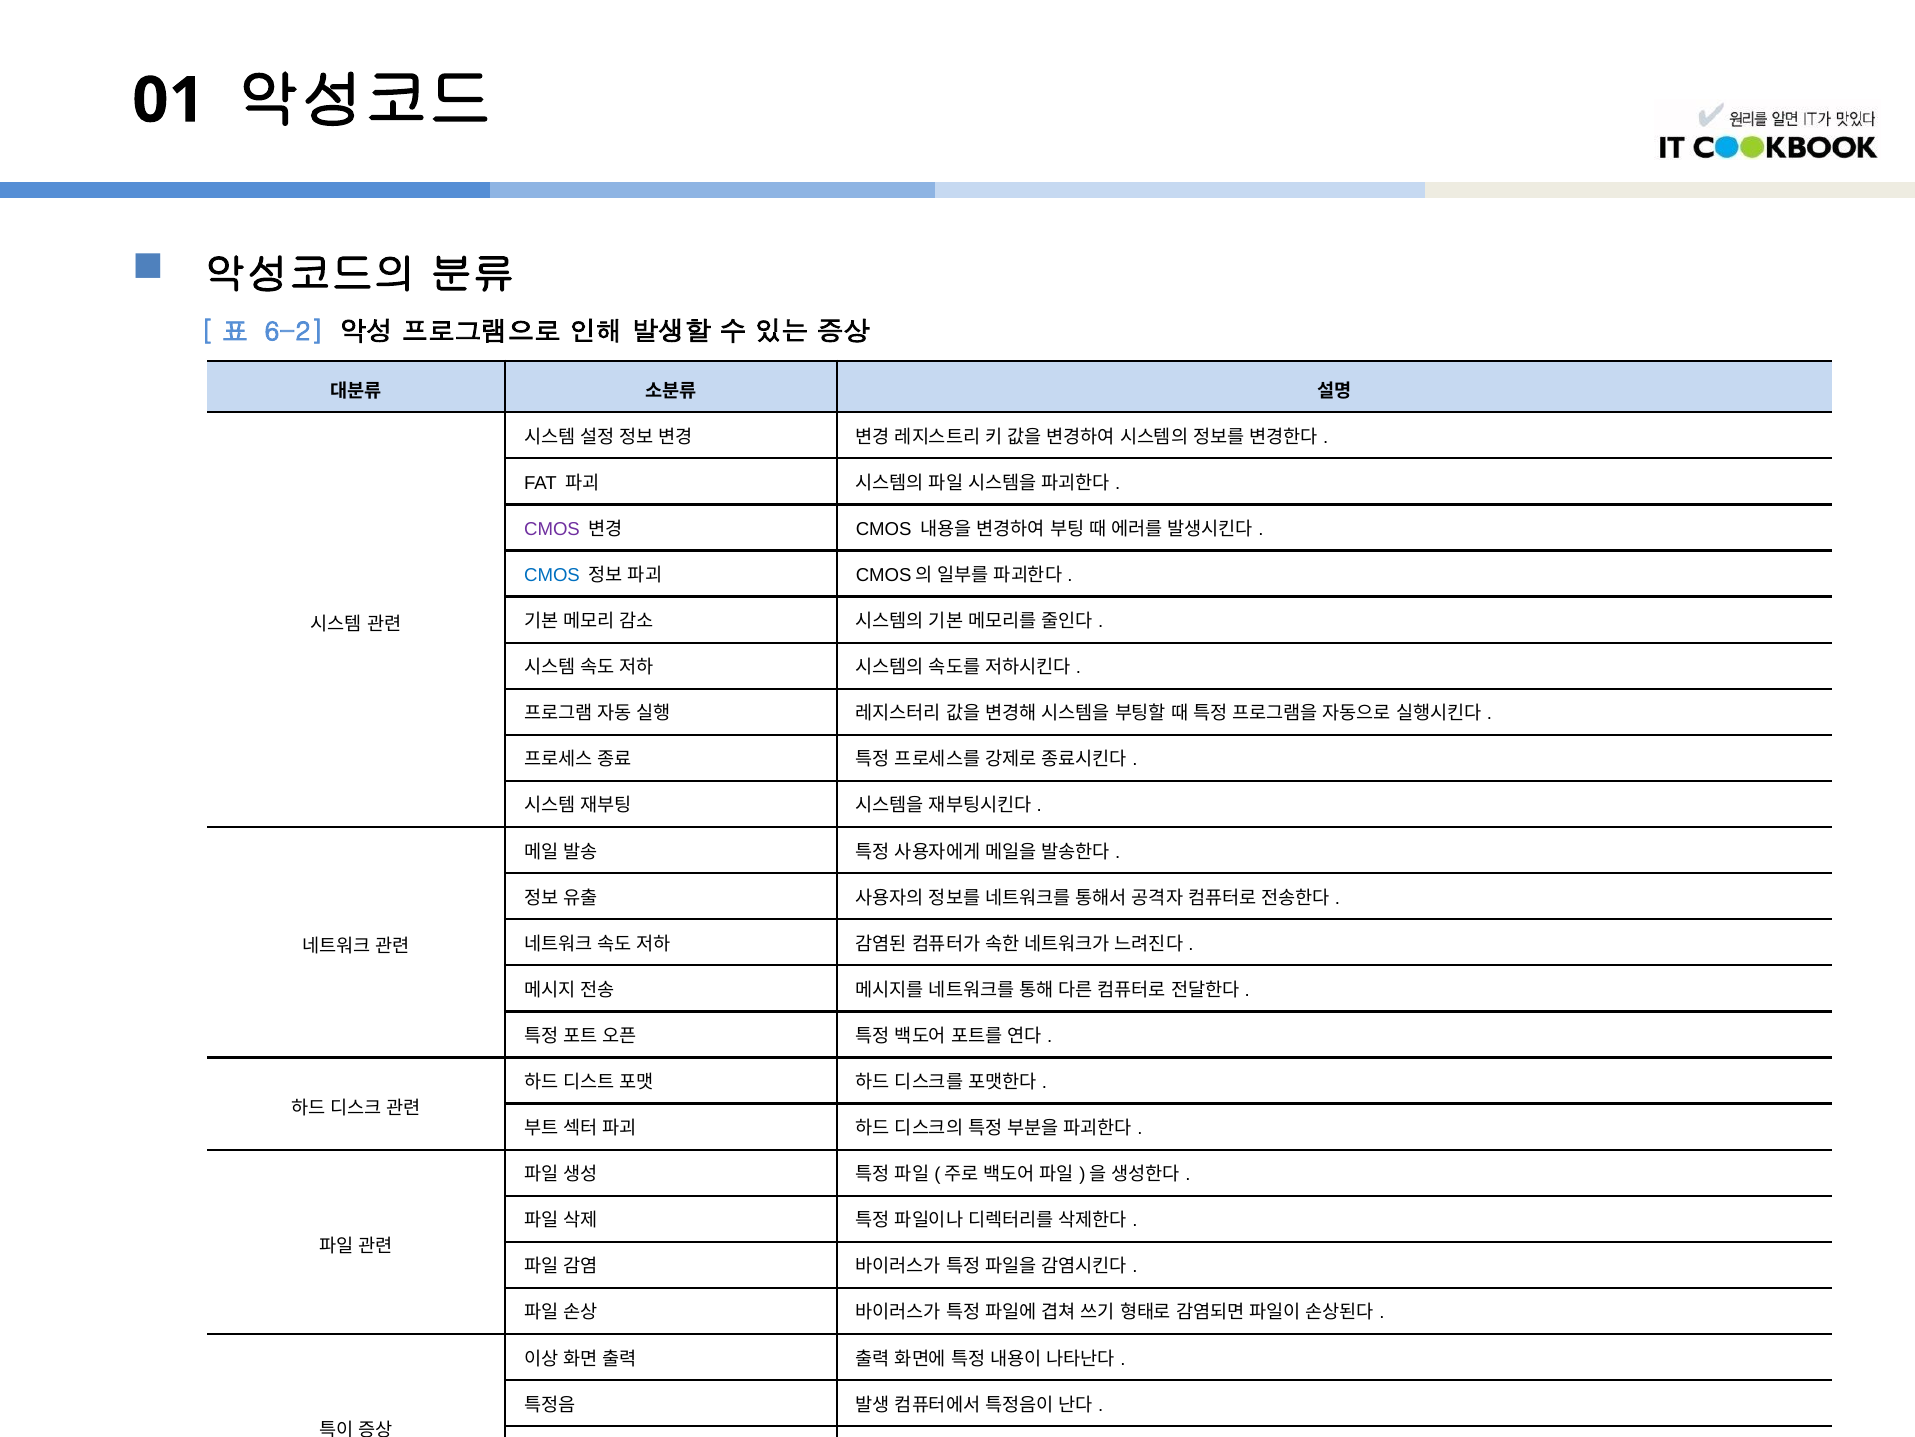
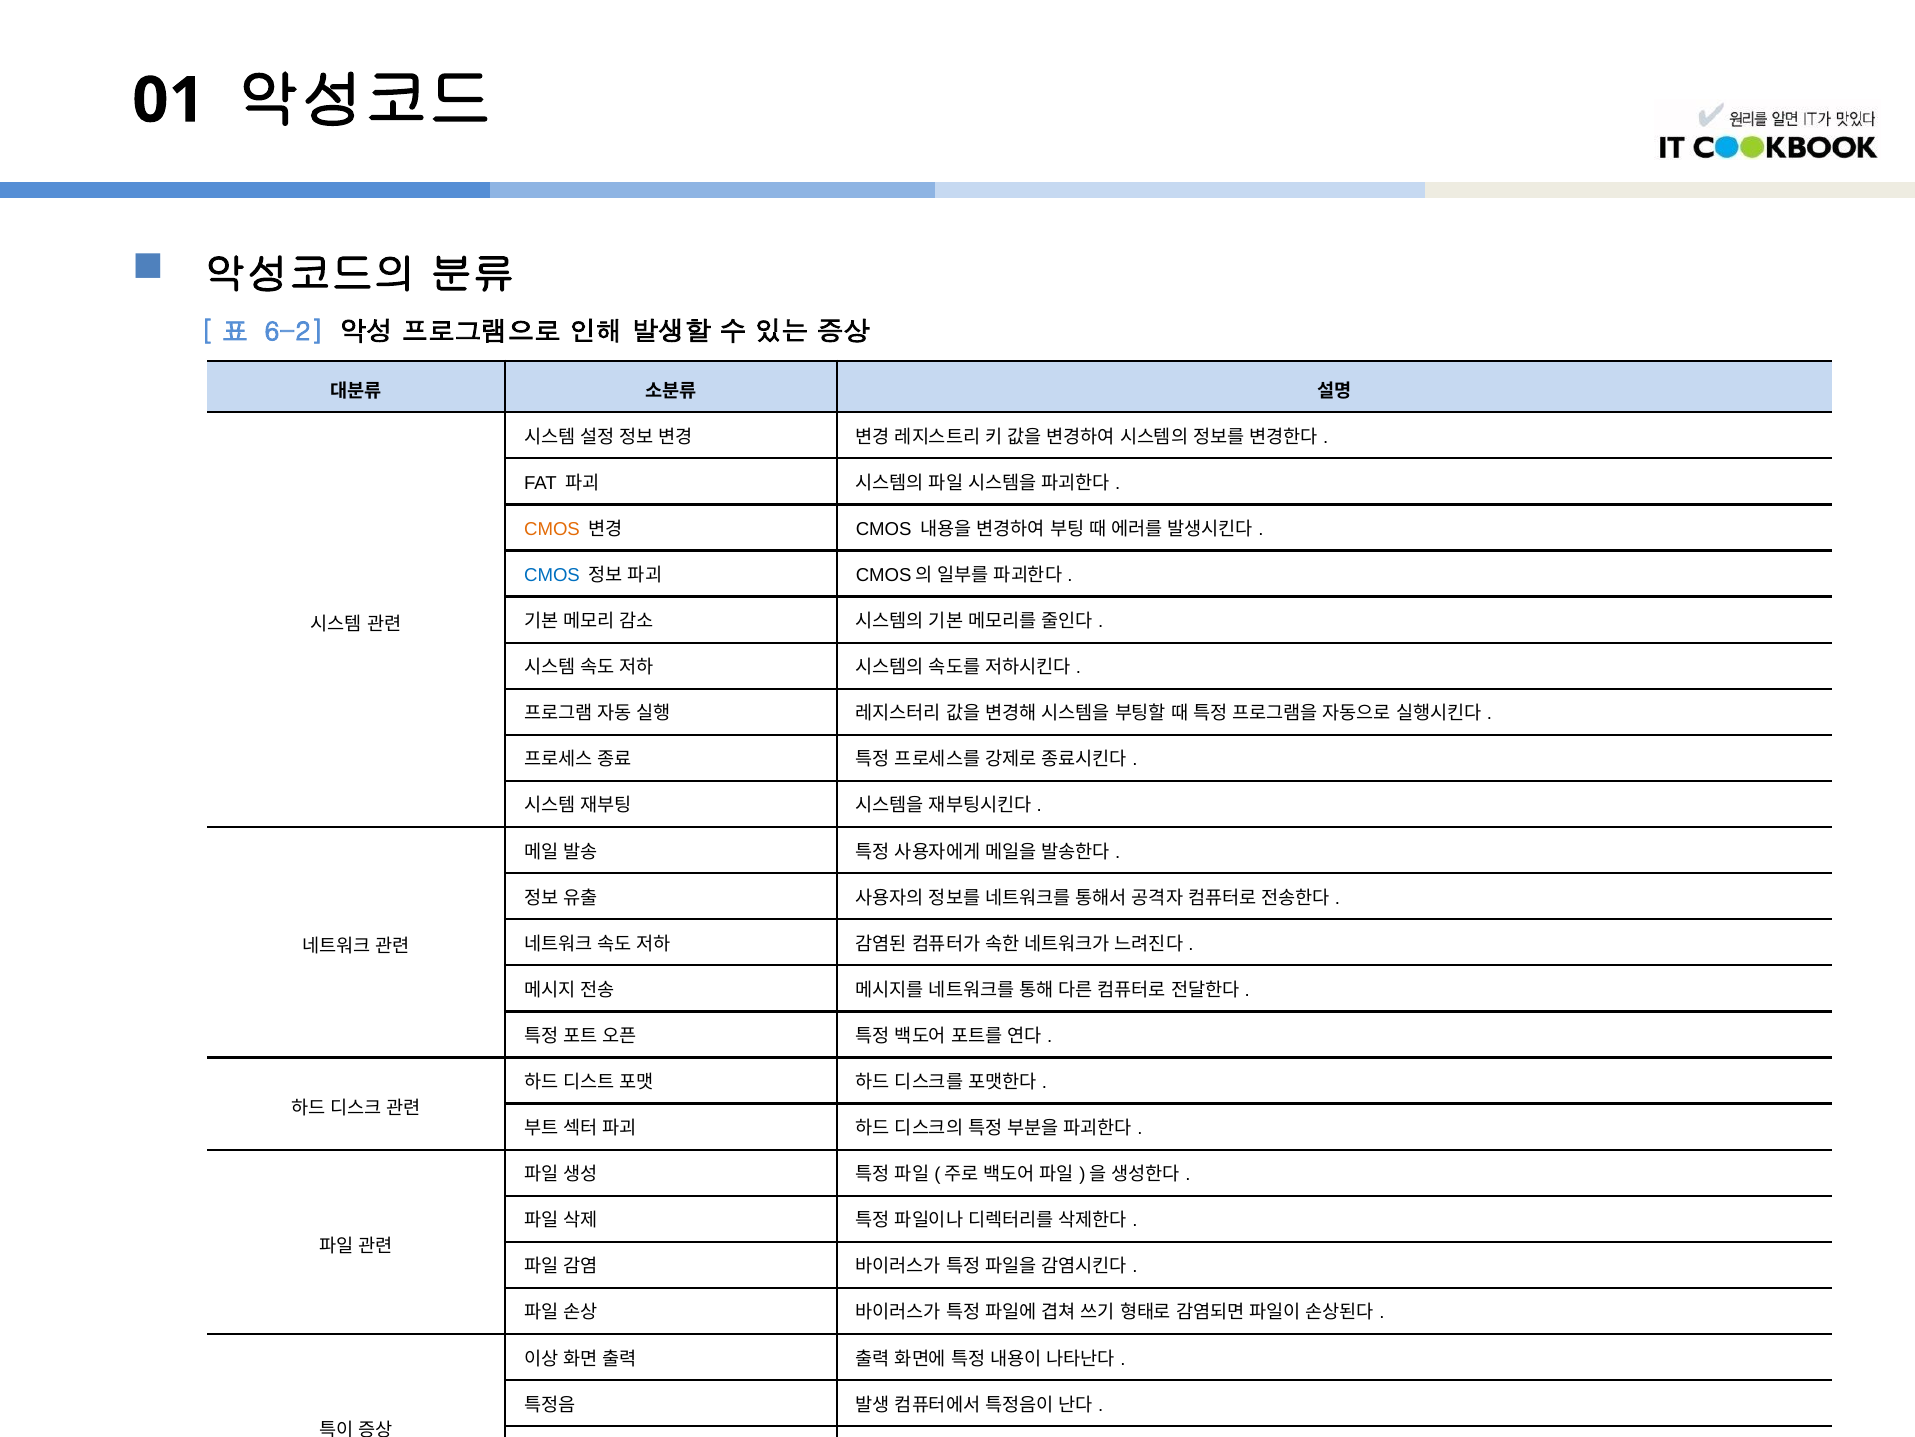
CMOS at (552, 529) colour: purple -> orange
